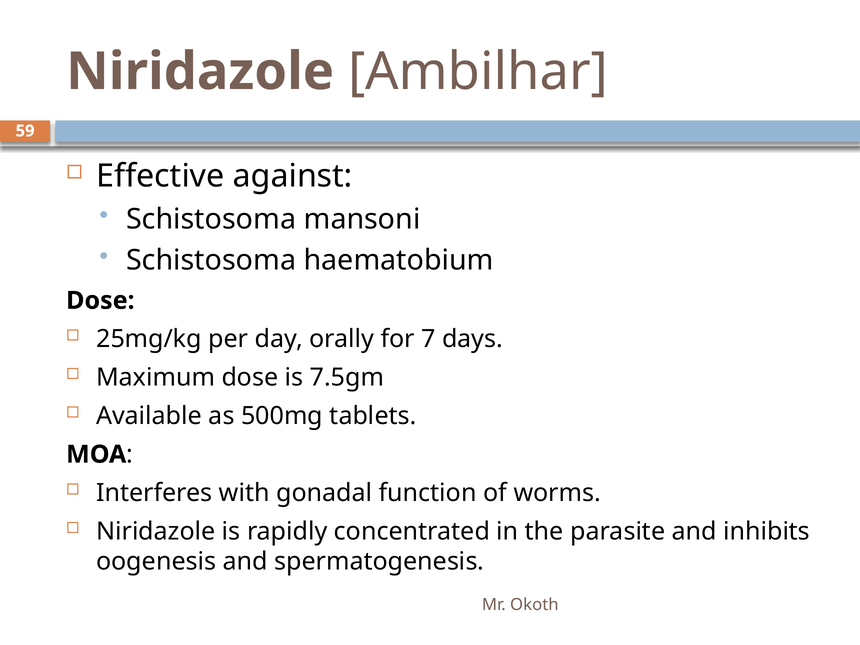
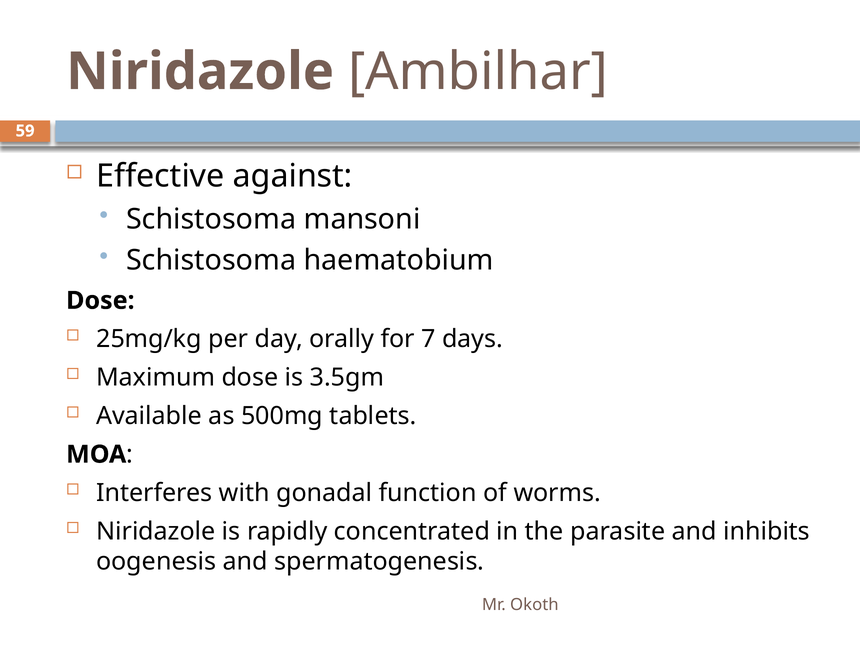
7.5gm: 7.5gm -> 3.5gm
